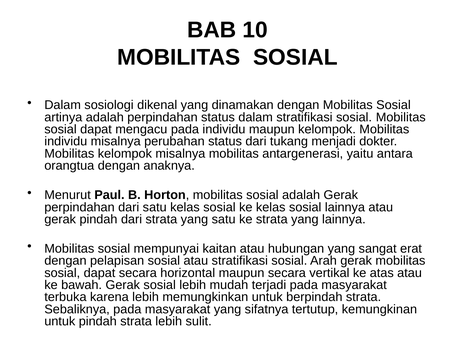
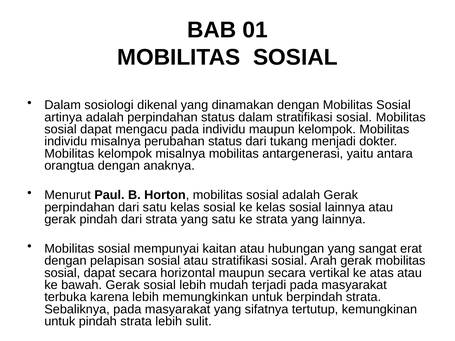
10: 10 -> 01
